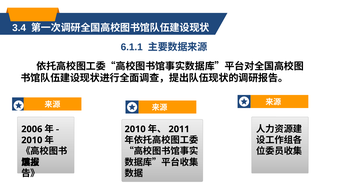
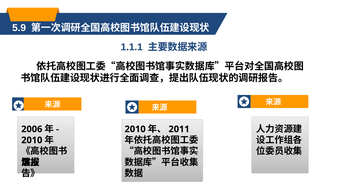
3.4: 3.4 -> 5.9
6.1.1: 6.1.1 -> 1.1.1
